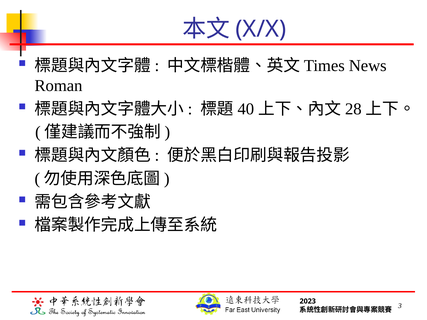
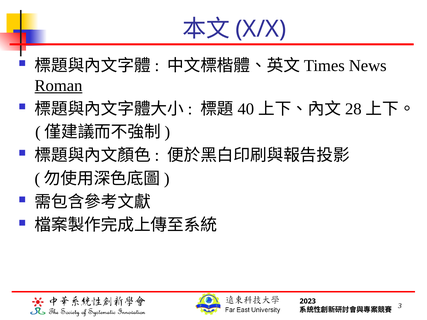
Roman underline: none -> present
